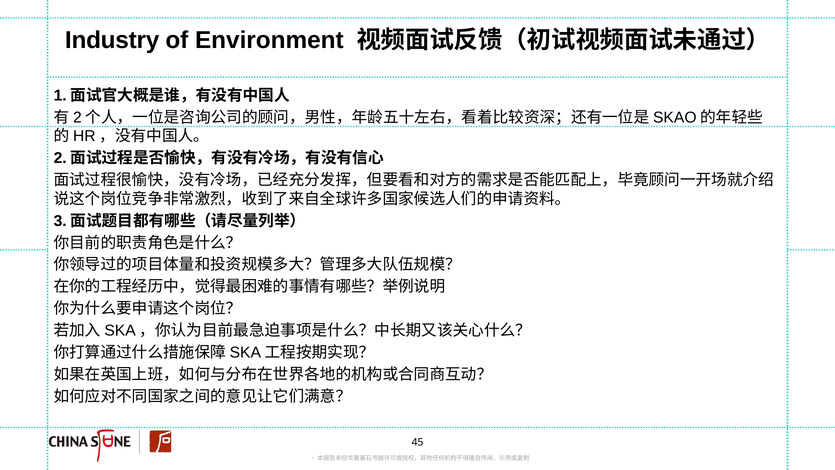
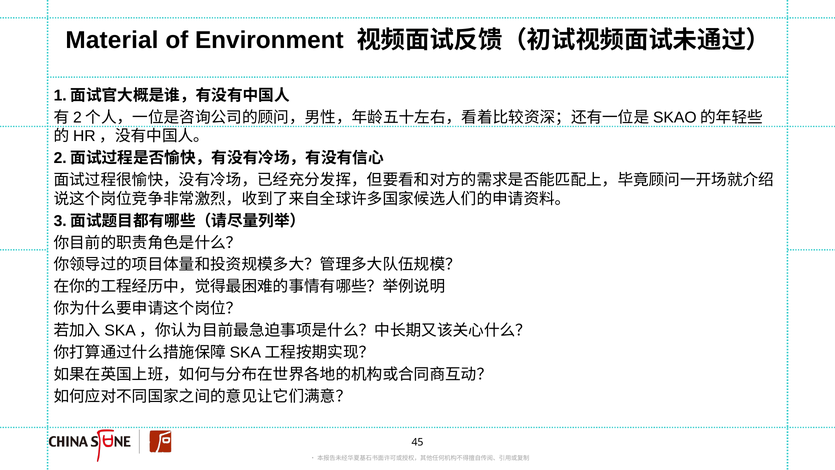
Industry: Industry -> Material
